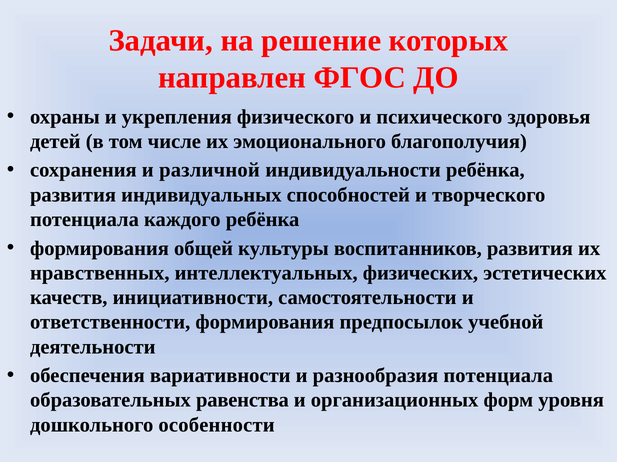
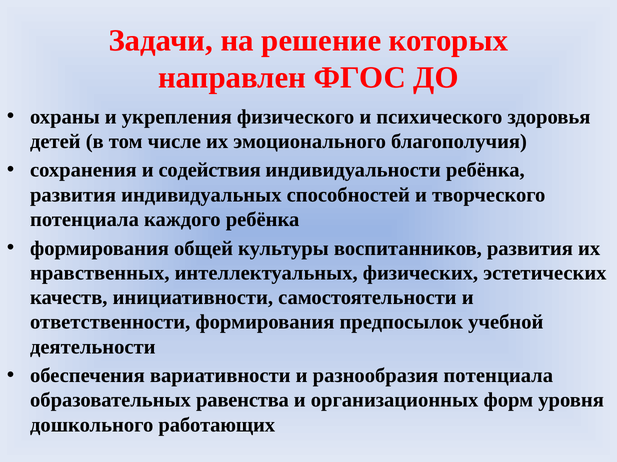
различной: различной -> содействия
особенности: особенности -> работающих
